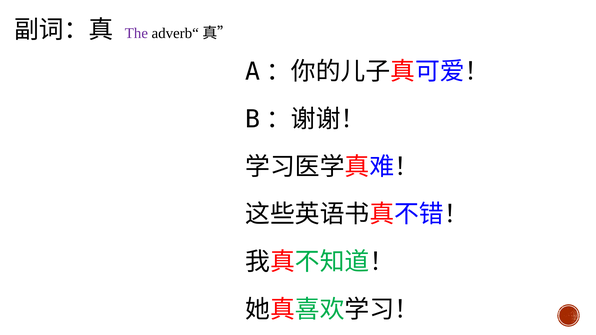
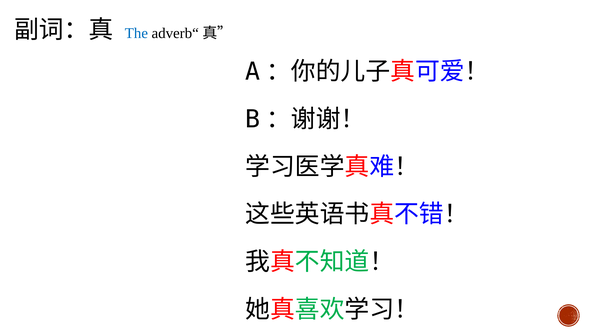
The colour: purple -> blue
